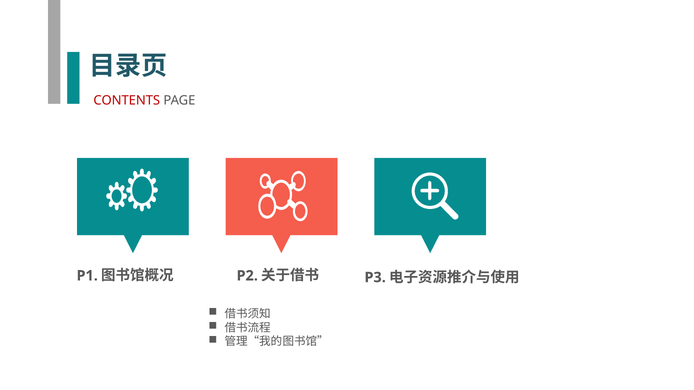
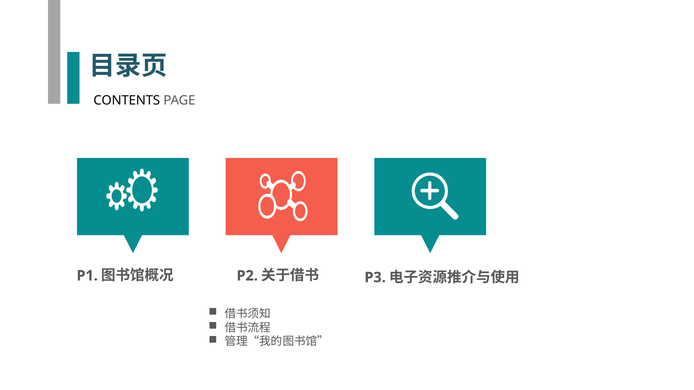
CONTENTS colour: red -> black
